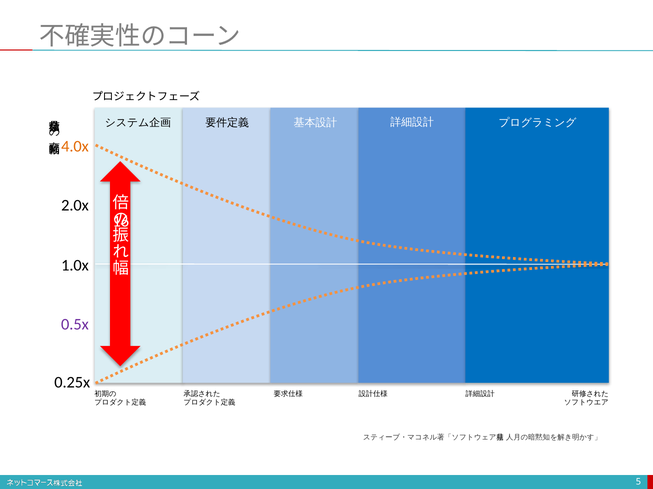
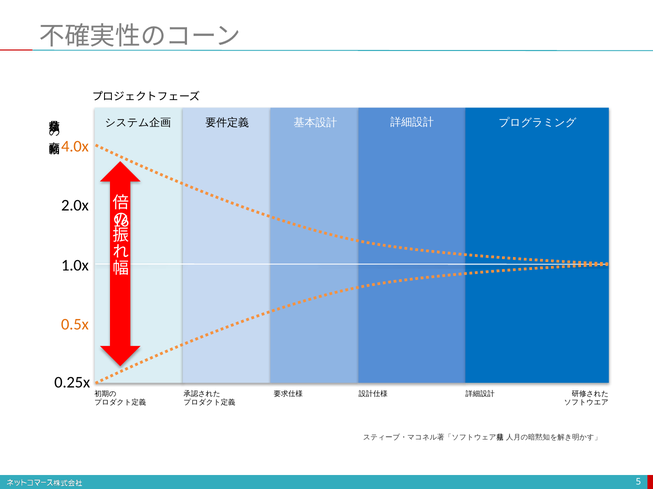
0.5x colour: purple -> orange
